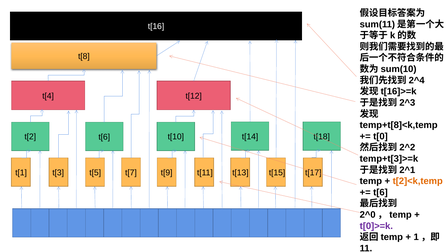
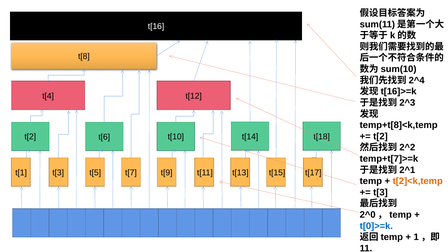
t[0 at (380, 136): t[0 -> t[2
temp+t[3]>=k: temp+t[3]>=k -> temp+t[7]>=k
t[6 at (380, 192): t[6 -> t[3
t[0]>=k colour: purple -> blue
